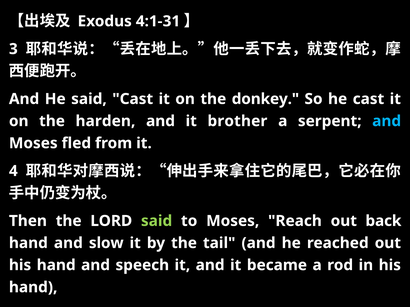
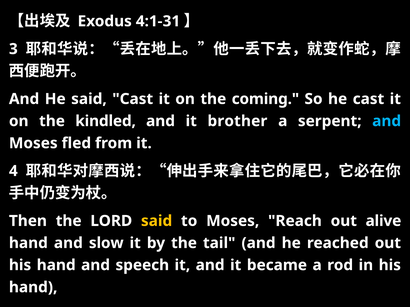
donkey: donkey -> coming
harden: harden -> kindled
said at (157, 221) colour: light green -> yellow
back: back -> alive
